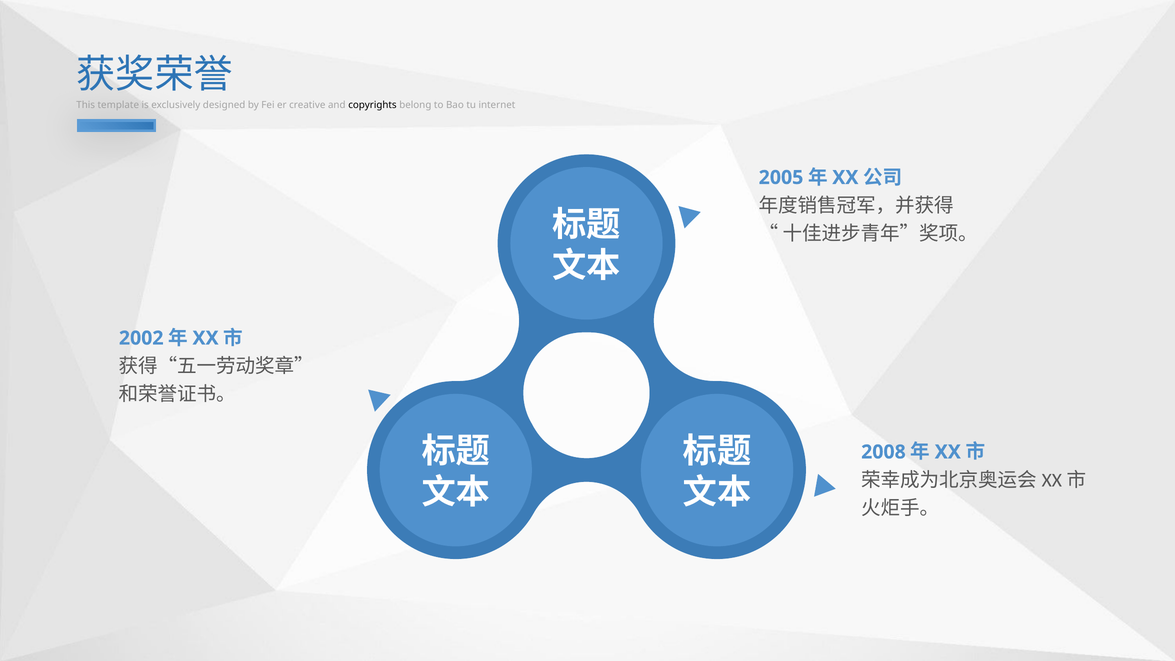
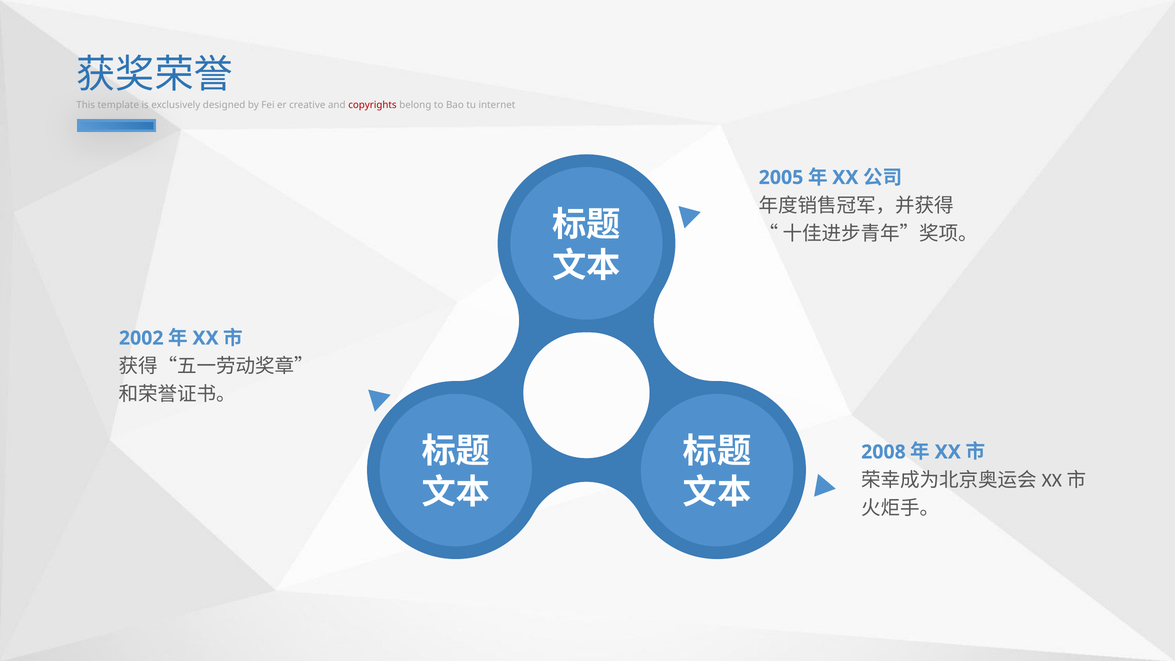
copyrights colour: black -> red
